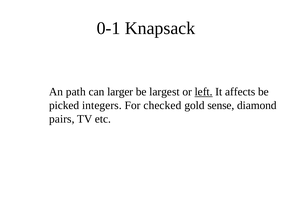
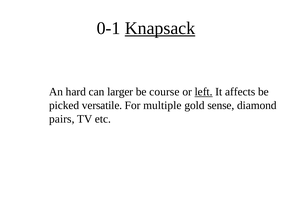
Knapsack underline: none -> present
path: path -> hard
largest: largest -> course
integers: integers -> versatile
checked: checked -> multiple
